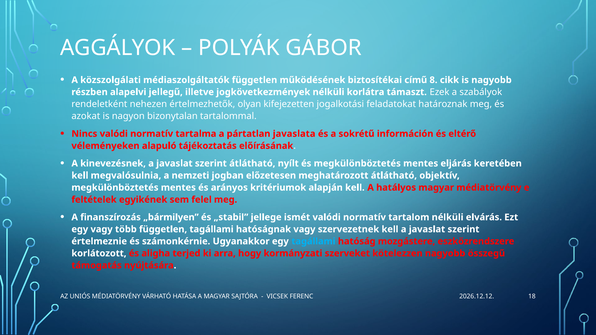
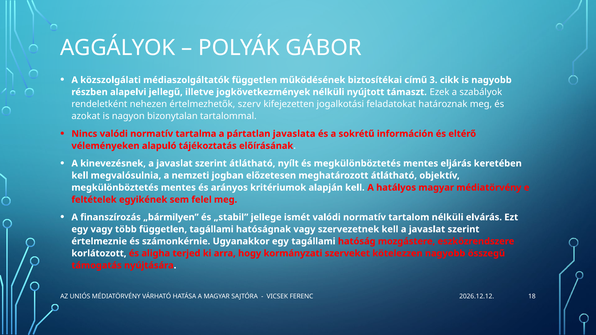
8: 8 -> 3
korlátra: korlátra -> nyújtott
olyan: olyan -> szerv
tagállami at (313, 241) colour: light blue -> white
